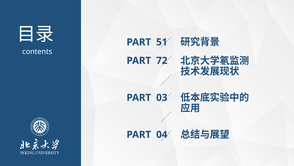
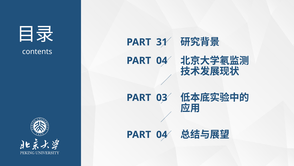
51: 51 -> 31
72 at (162, 60): 72 -> 04
